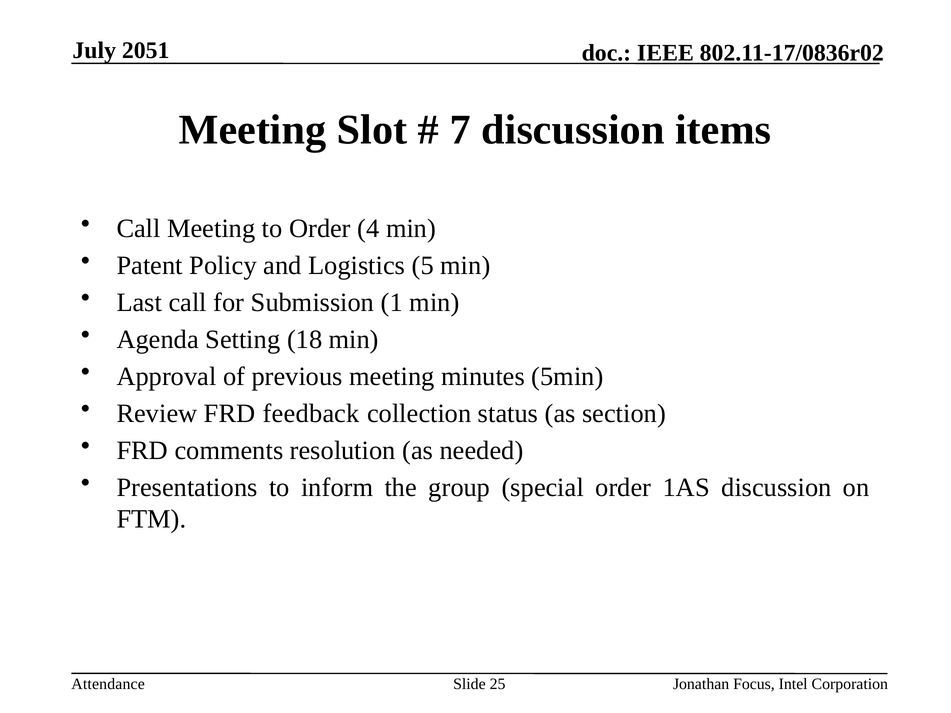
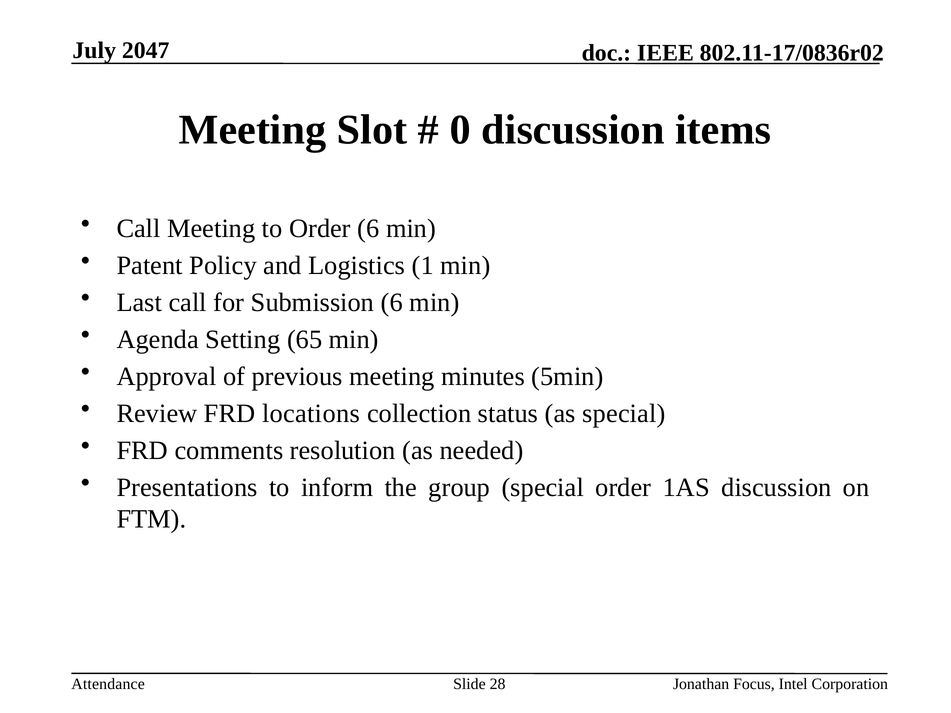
2051: 2051 -> 2047
7: 7 -> 0
Order 4: 4 -> 6
5: 5 -> 1
Submission 1: 1 -> 6
18: 18 -> 65
feedback: feedback -> locations
as section: section -> special
25: 25 -> 28
